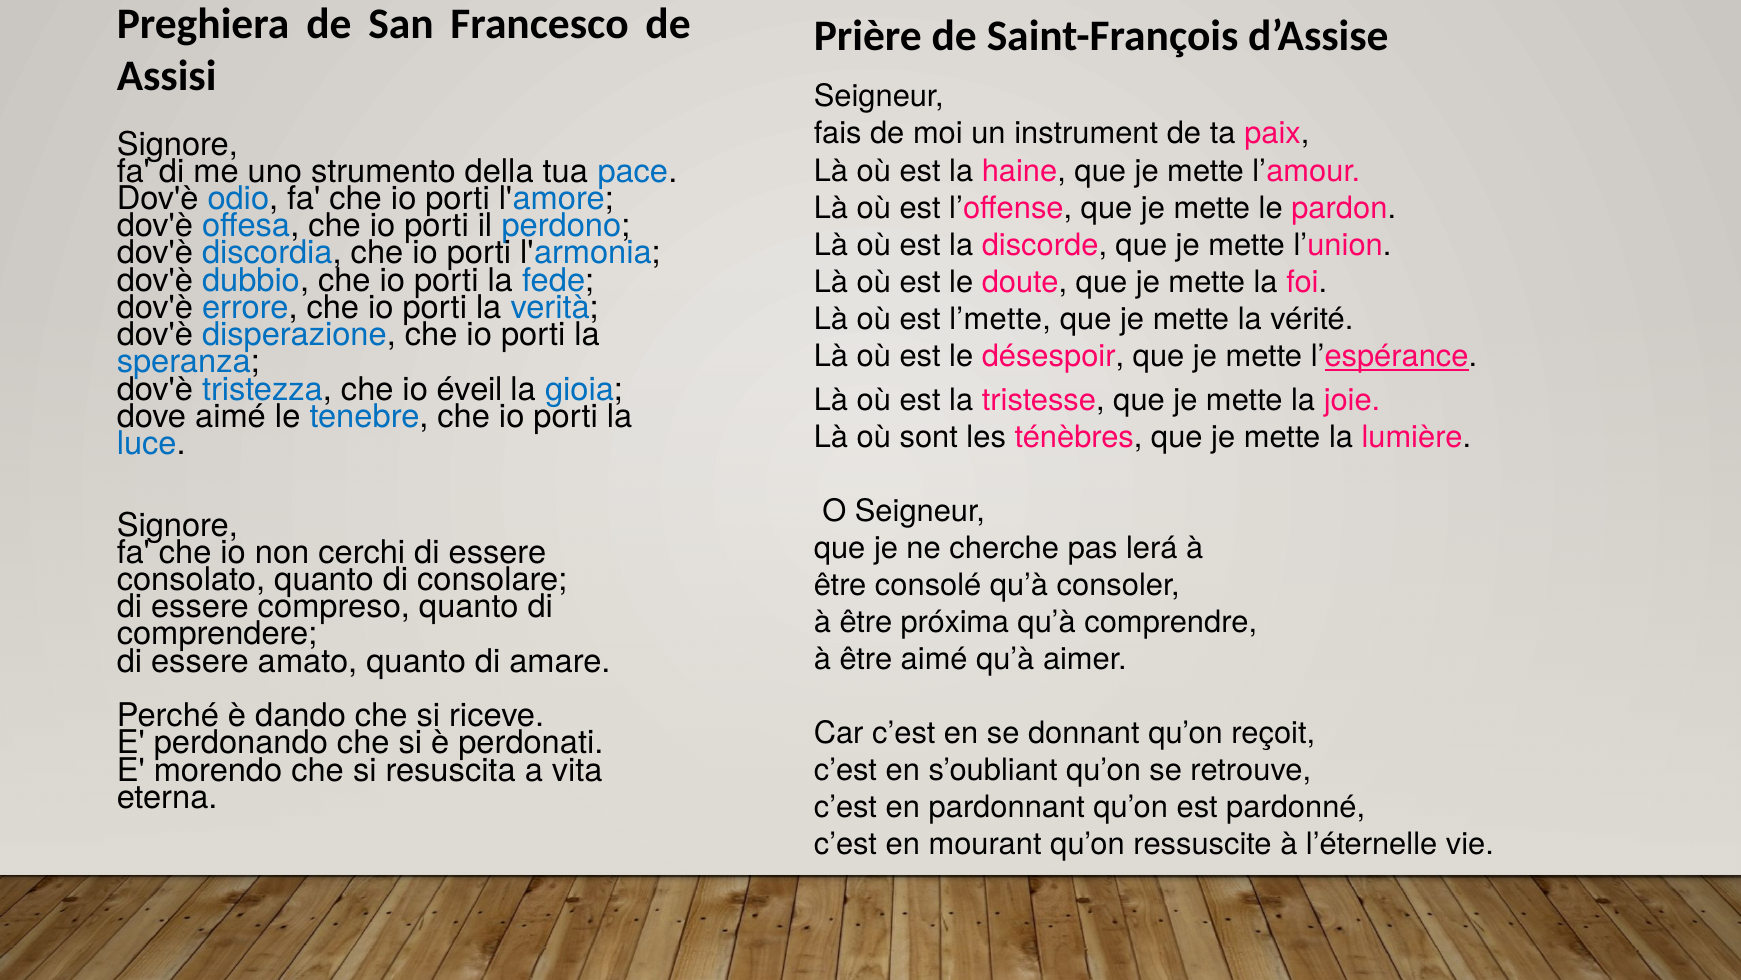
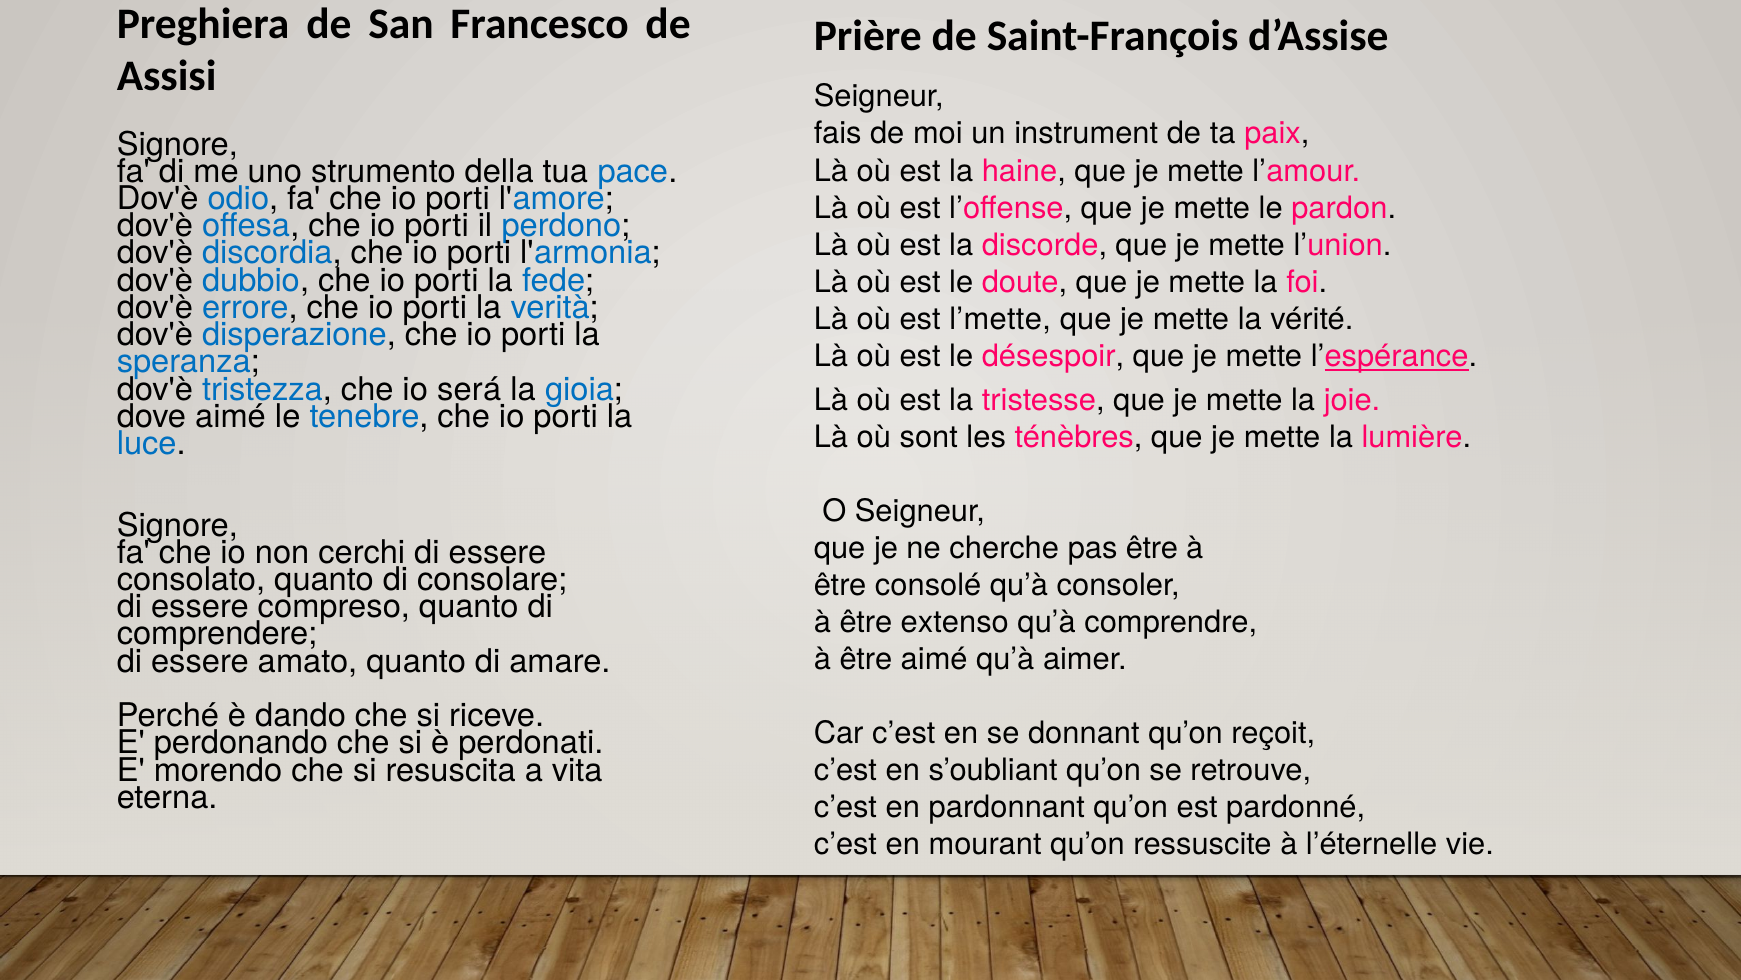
éveil: éveil -> será
pas lerá: lerá -> être
próxima: próxima -> extenso
